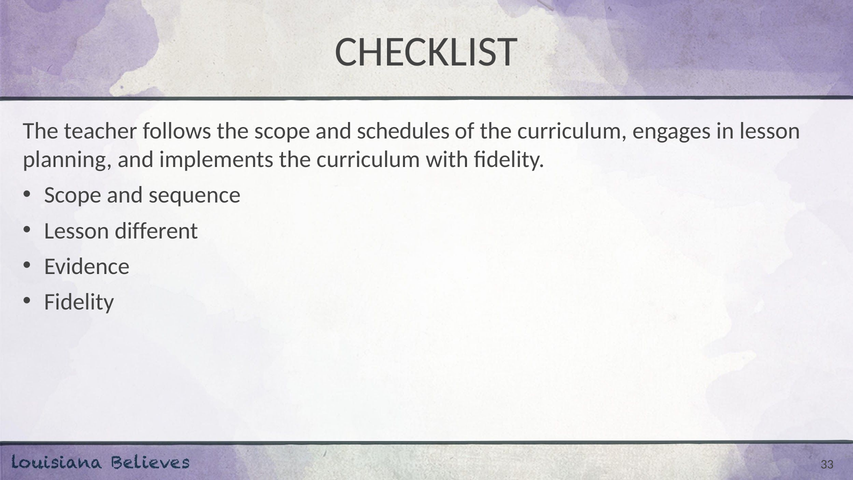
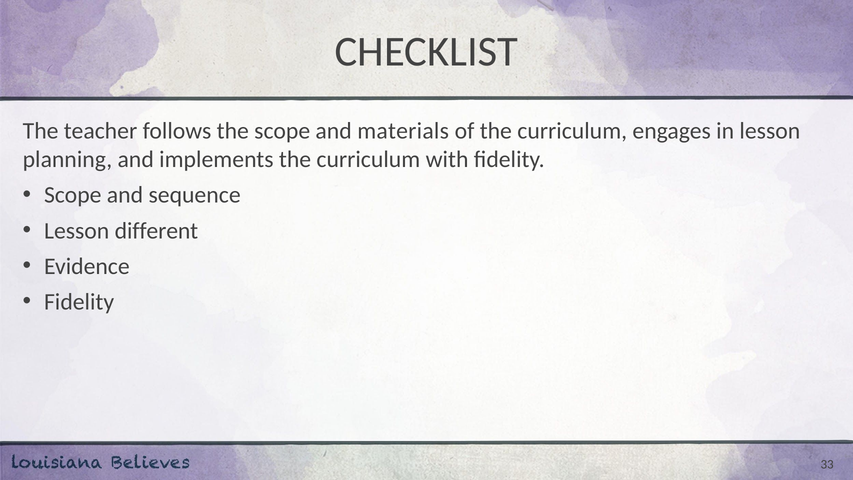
schedules: schedules -> materials
